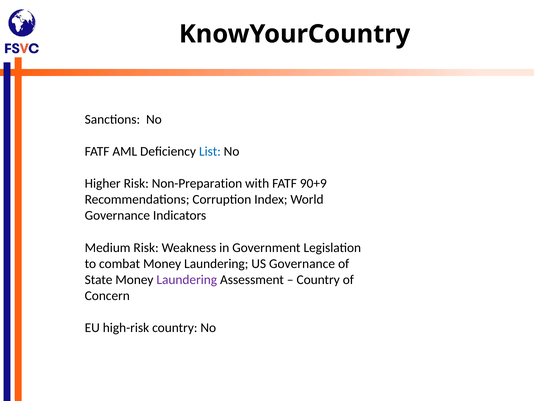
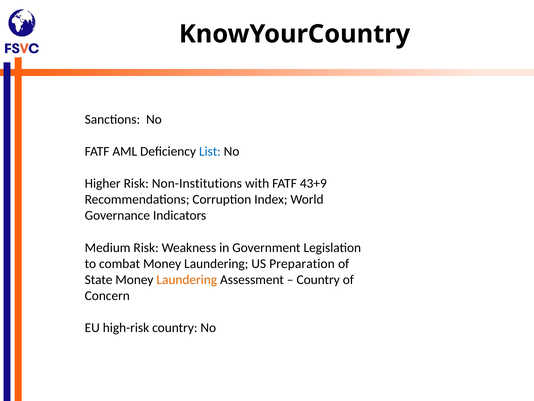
Non-Preparation: Non-Preparation -> Non-Institutions
90+9: 90+9 -> 43+9
US Governance: Governance -> Preparation
Laundering at (187, 279) colour: purple -> orange
